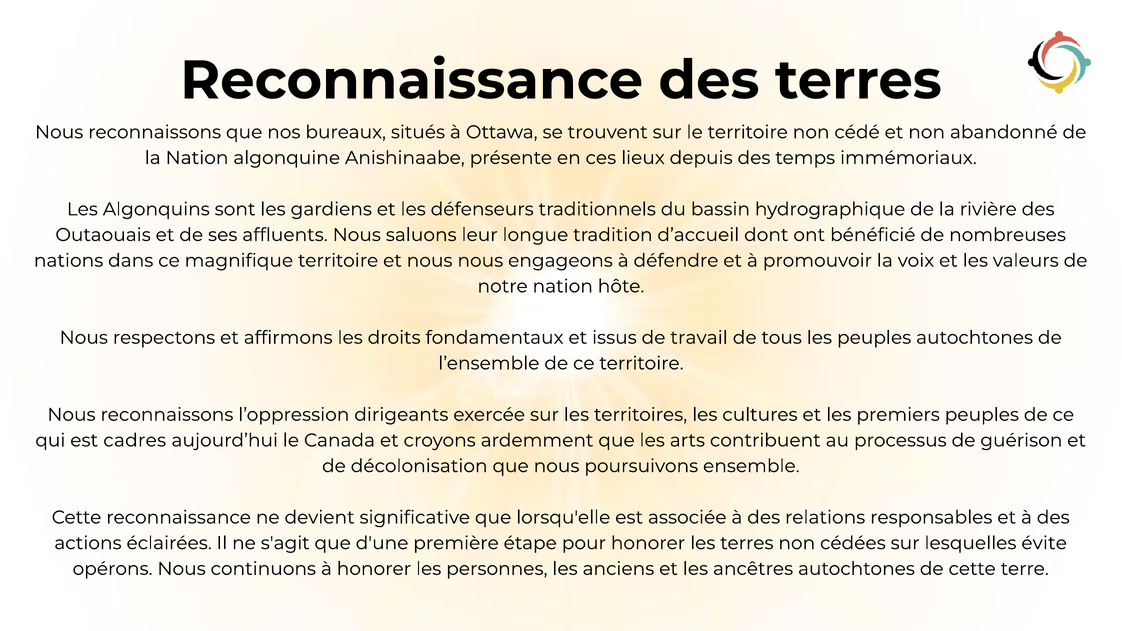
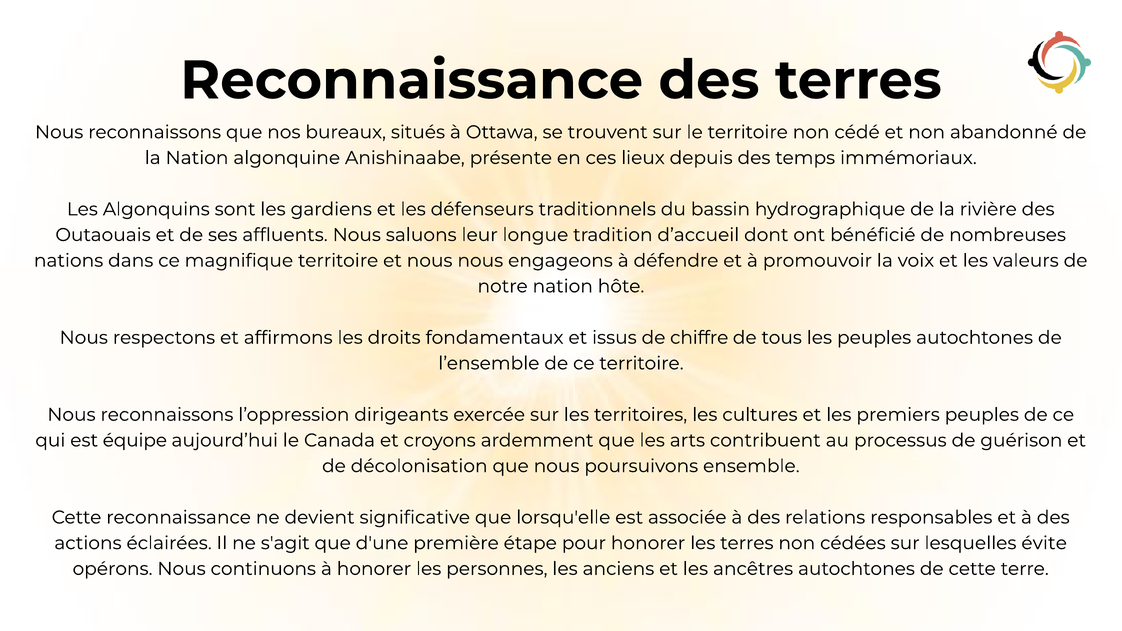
travail: travail -> chiffre
cadres: cadres -> équipe
